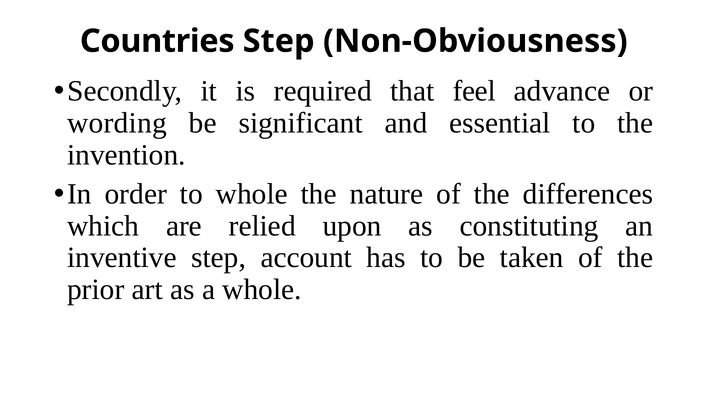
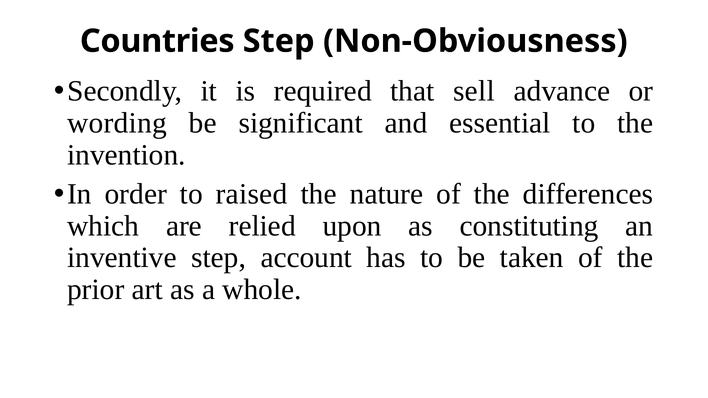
feel: feel -> sell
to whole: whole -> raised
